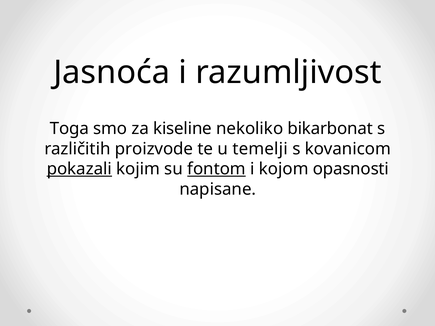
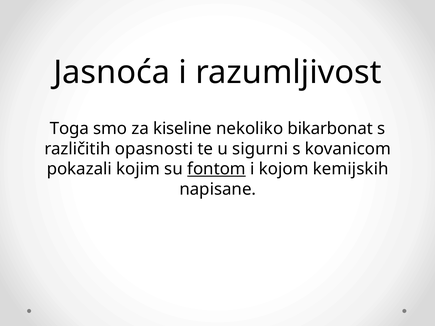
proizvode: proizvode -> opasnosti
temelji: temelji -> sigurni
pokazali underline: present -> none
opasnosti: opasnosti -> kemijskih
